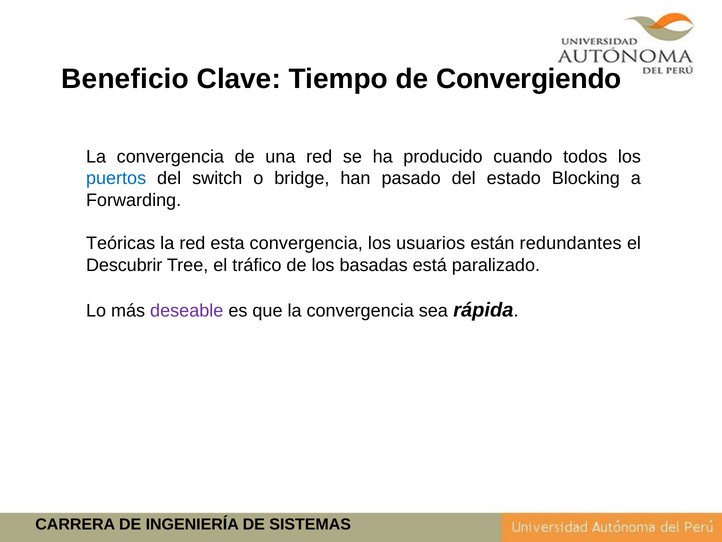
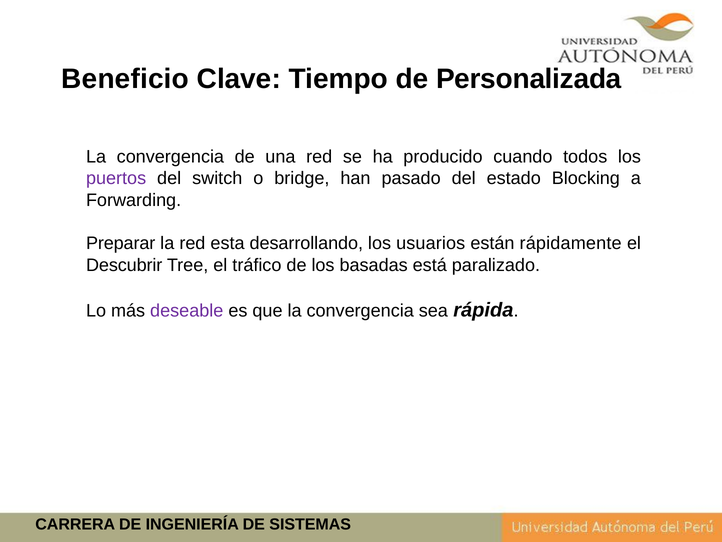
Convergiendo: Convergiendo -> Personalizada
puertos colour: blue -> purple
Teóricas: Teóricas -> Preparar
esta convergencia: convergencia -> desarrollando
redundantes: redundantes -> rápidamente
